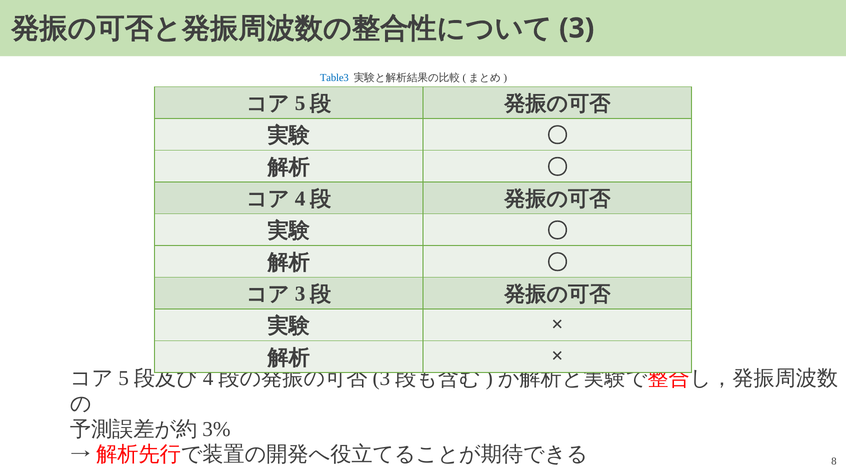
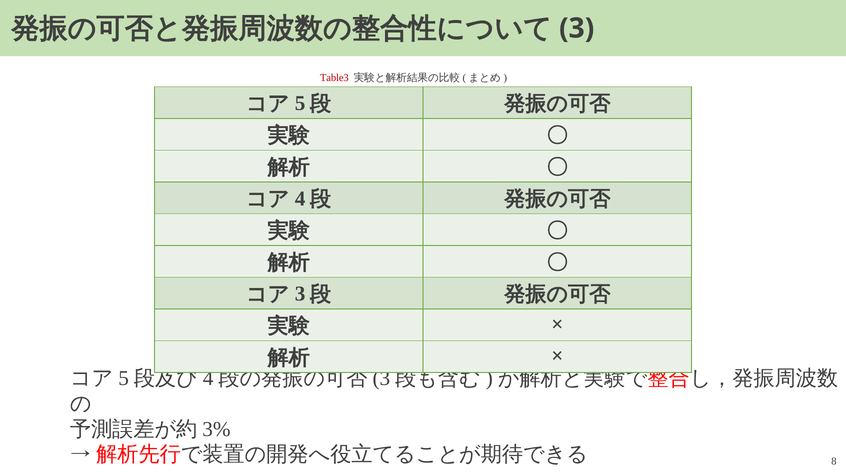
Table3 colour: blue -> red
